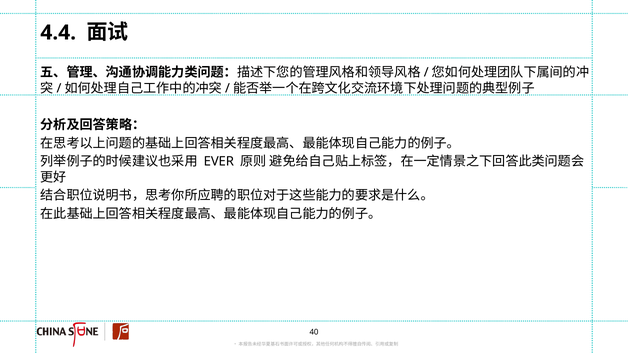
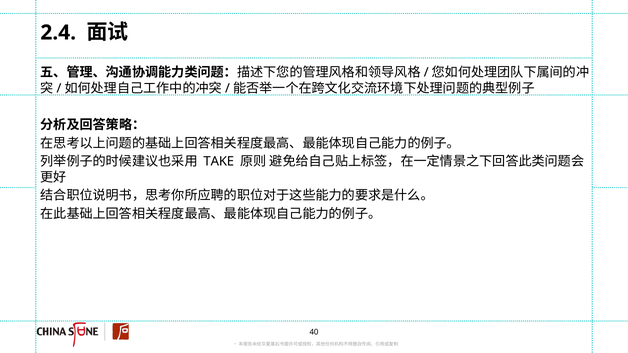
4.4: 4.4 -> 2.4
EVER: EVER -> TAKE
